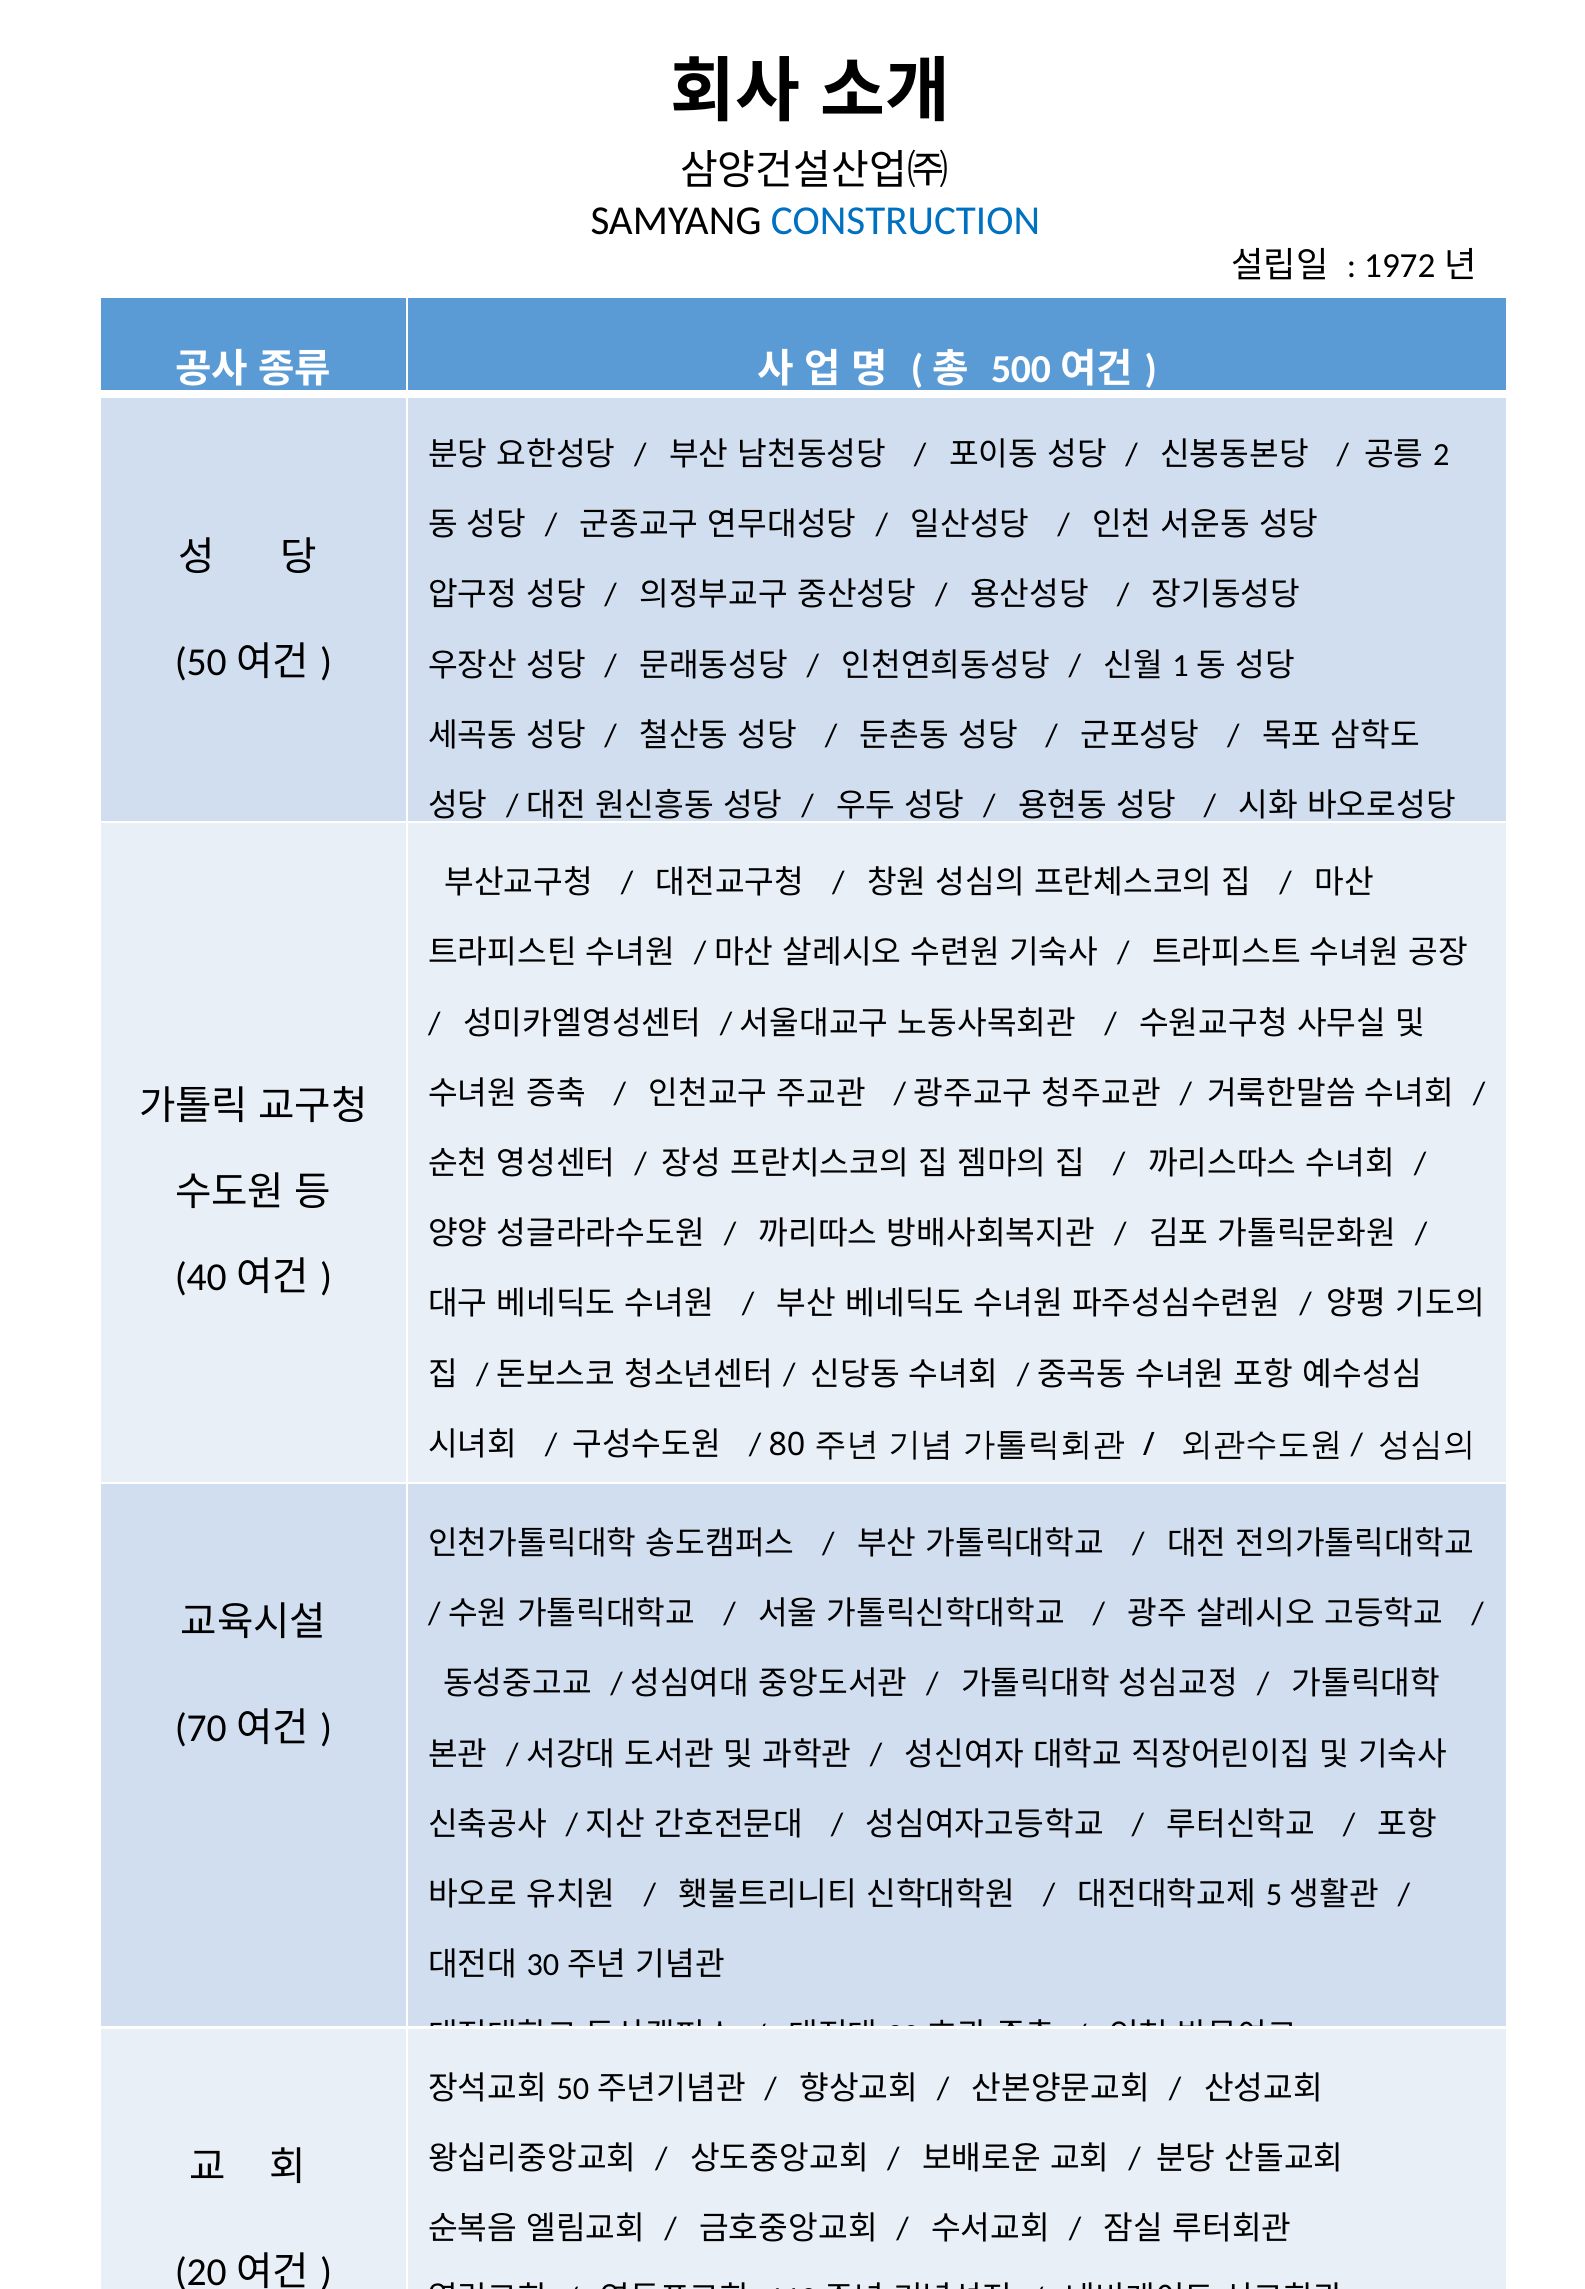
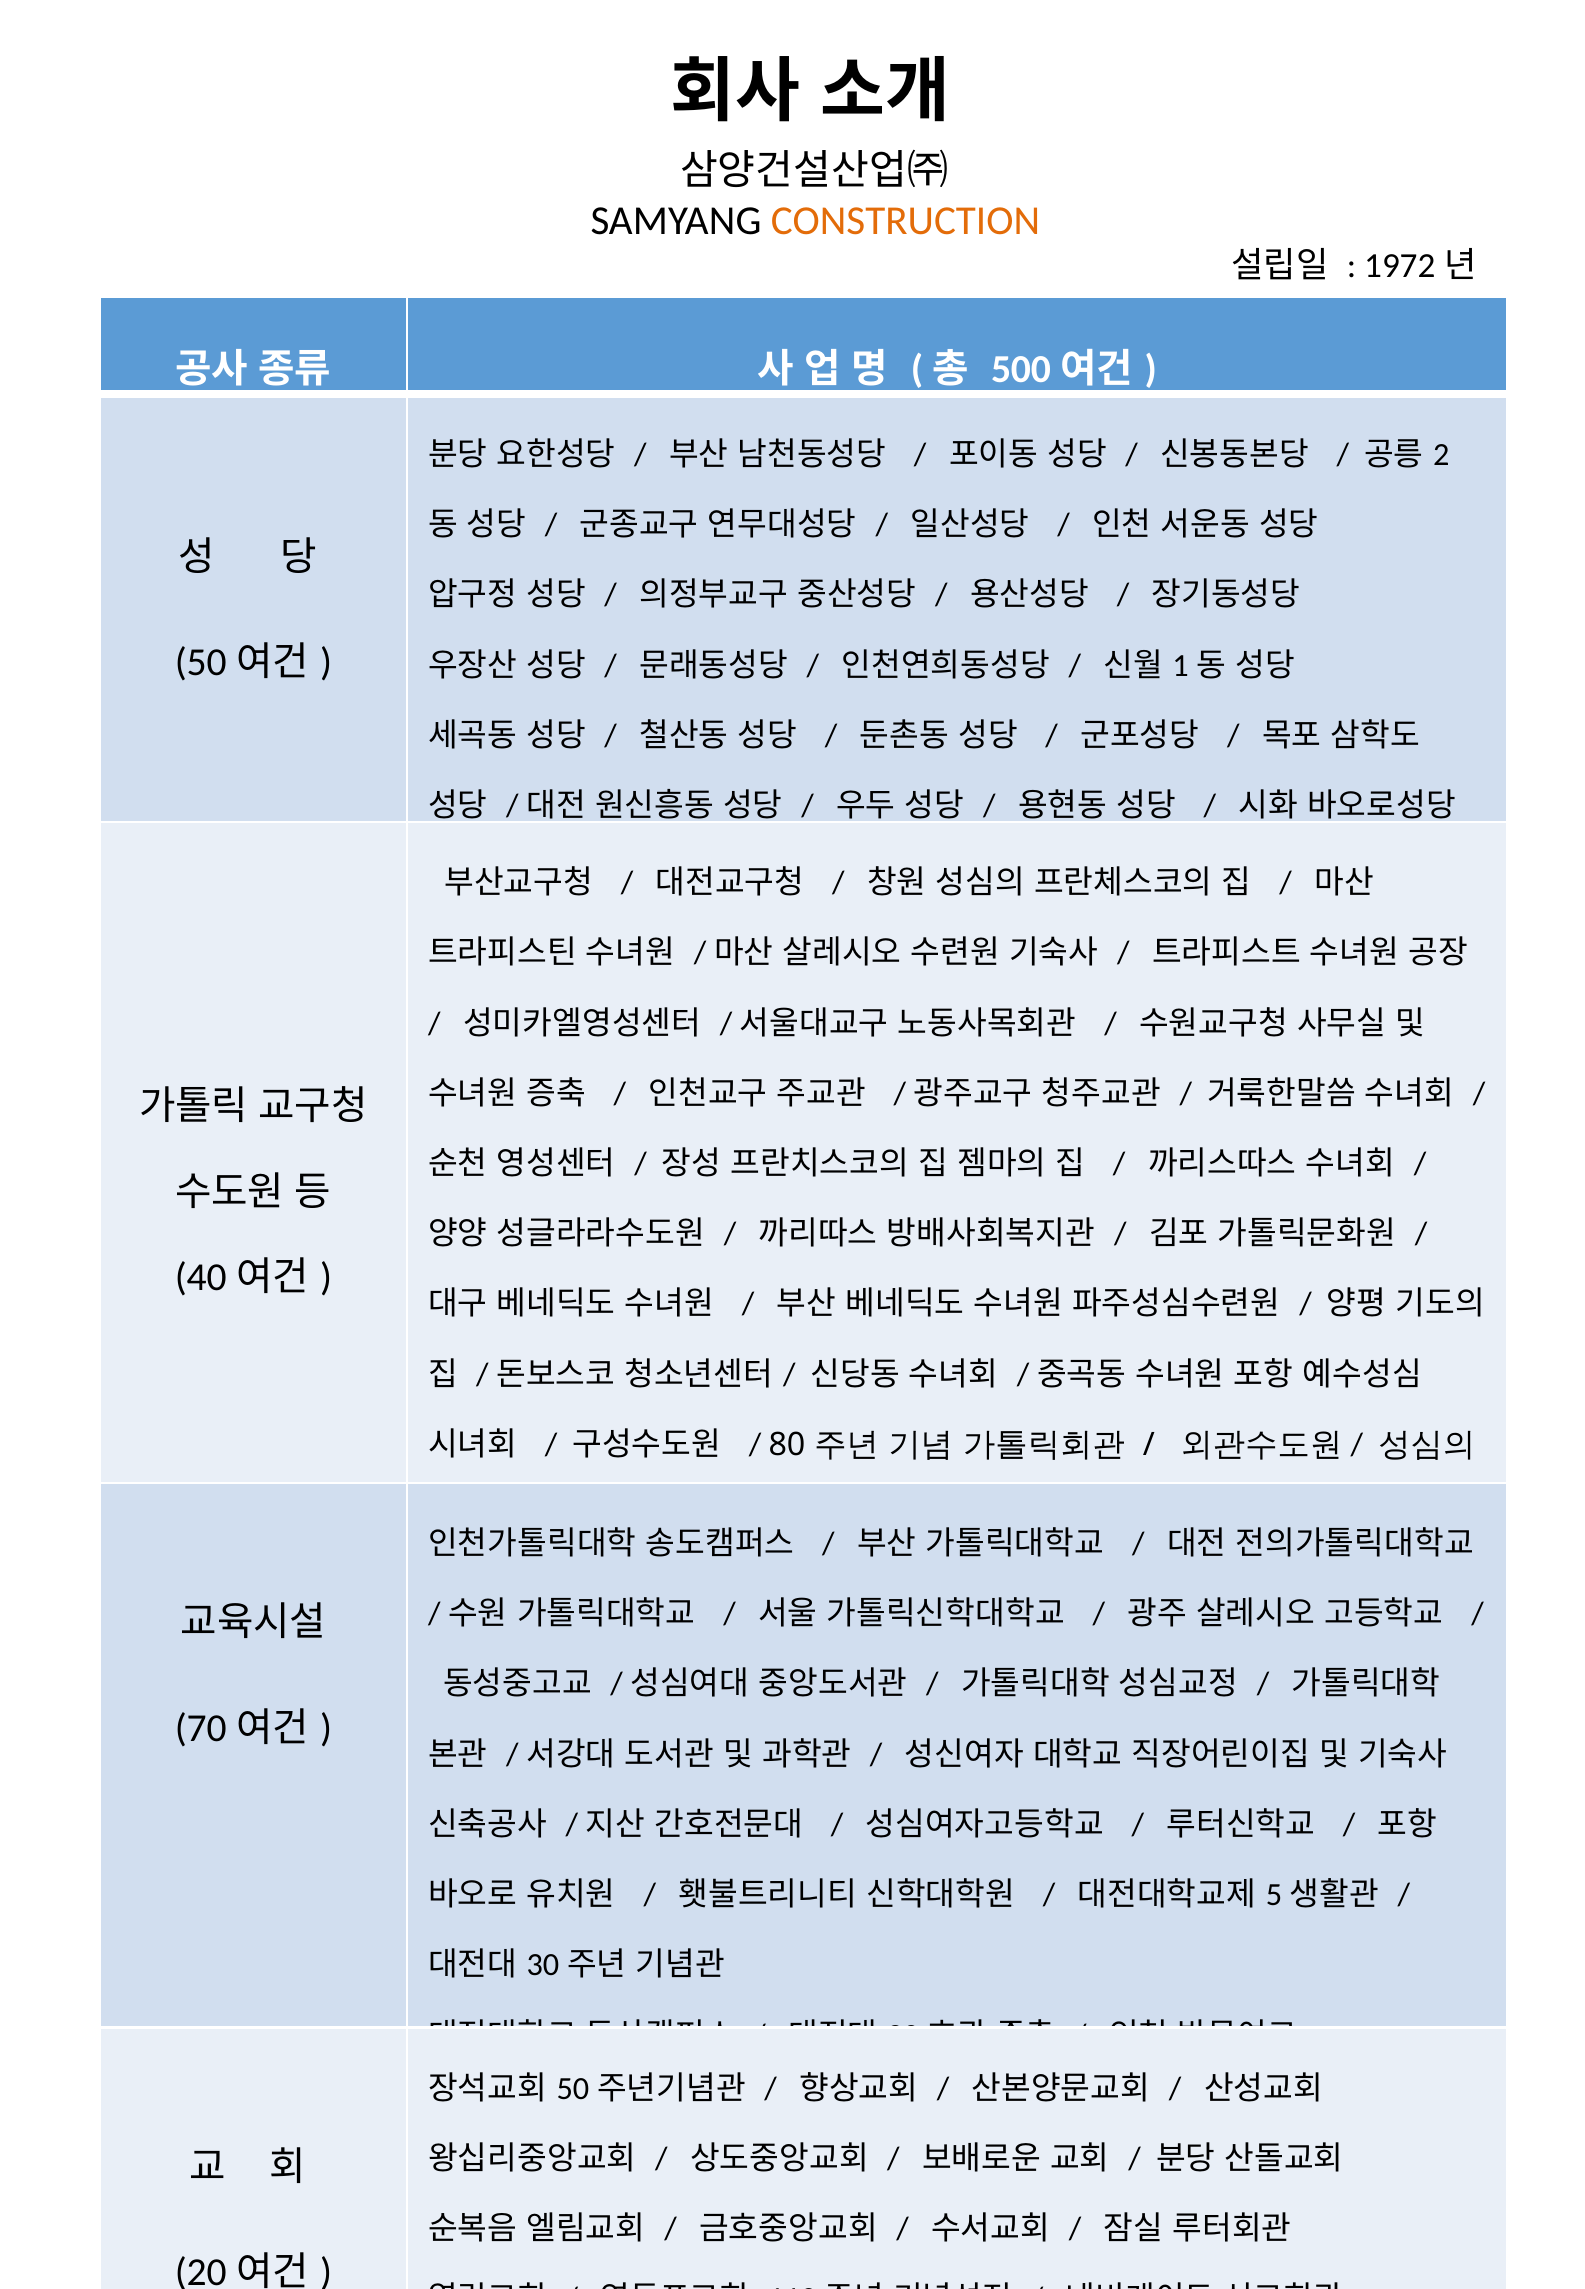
CONSTRUCTION colour: blue -> orange
